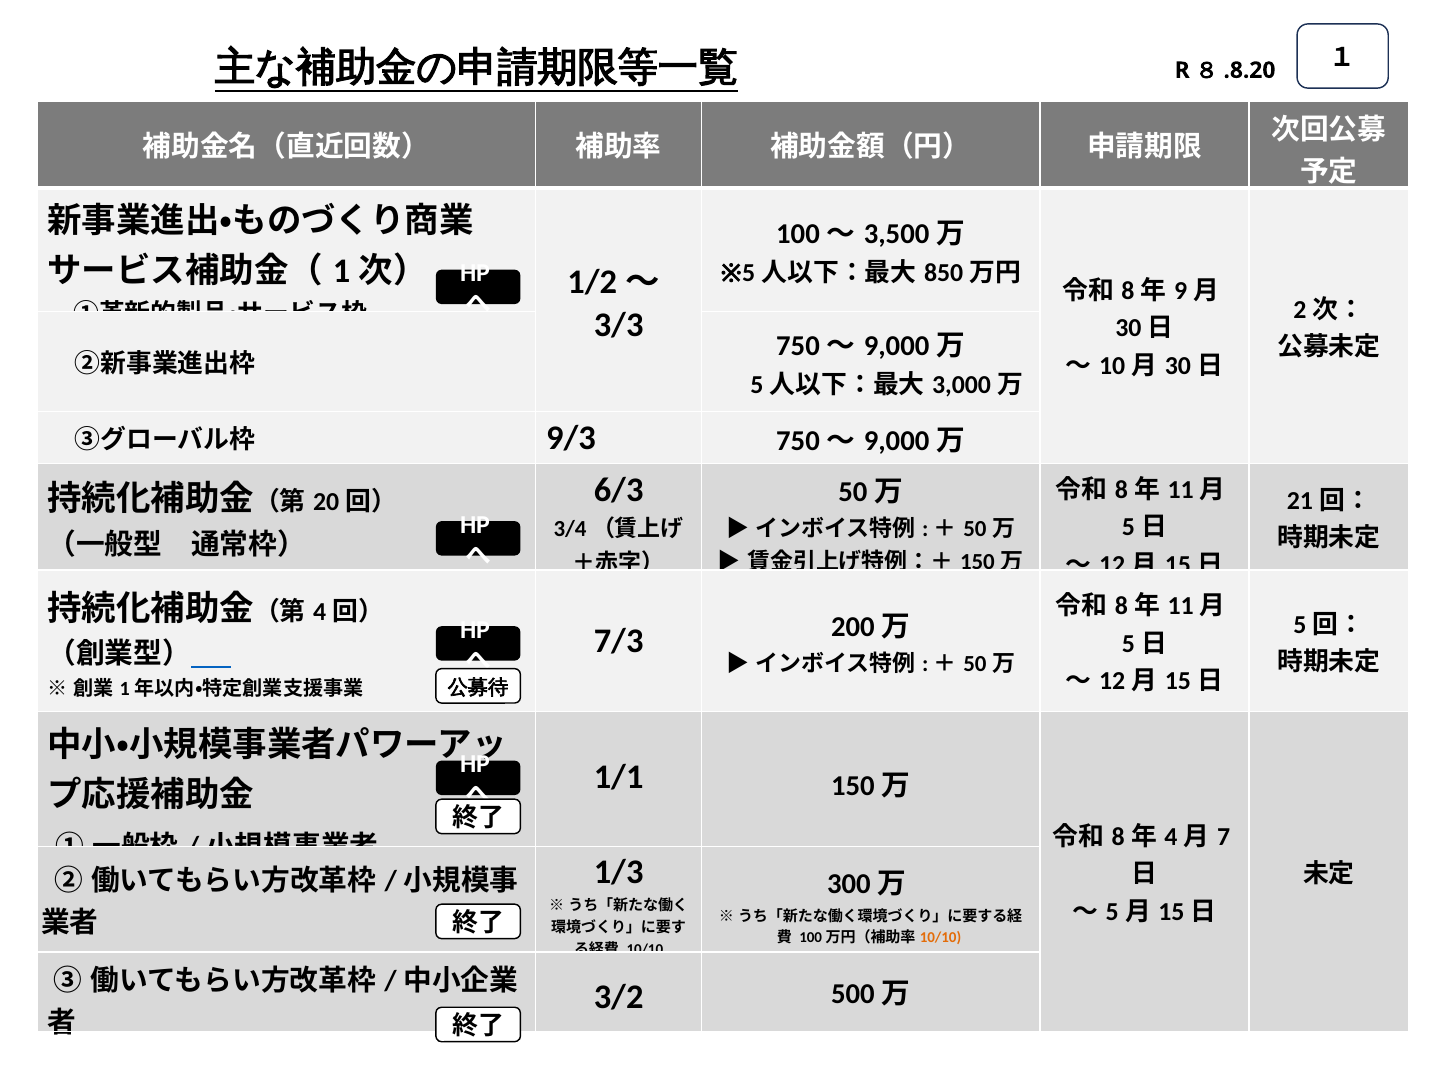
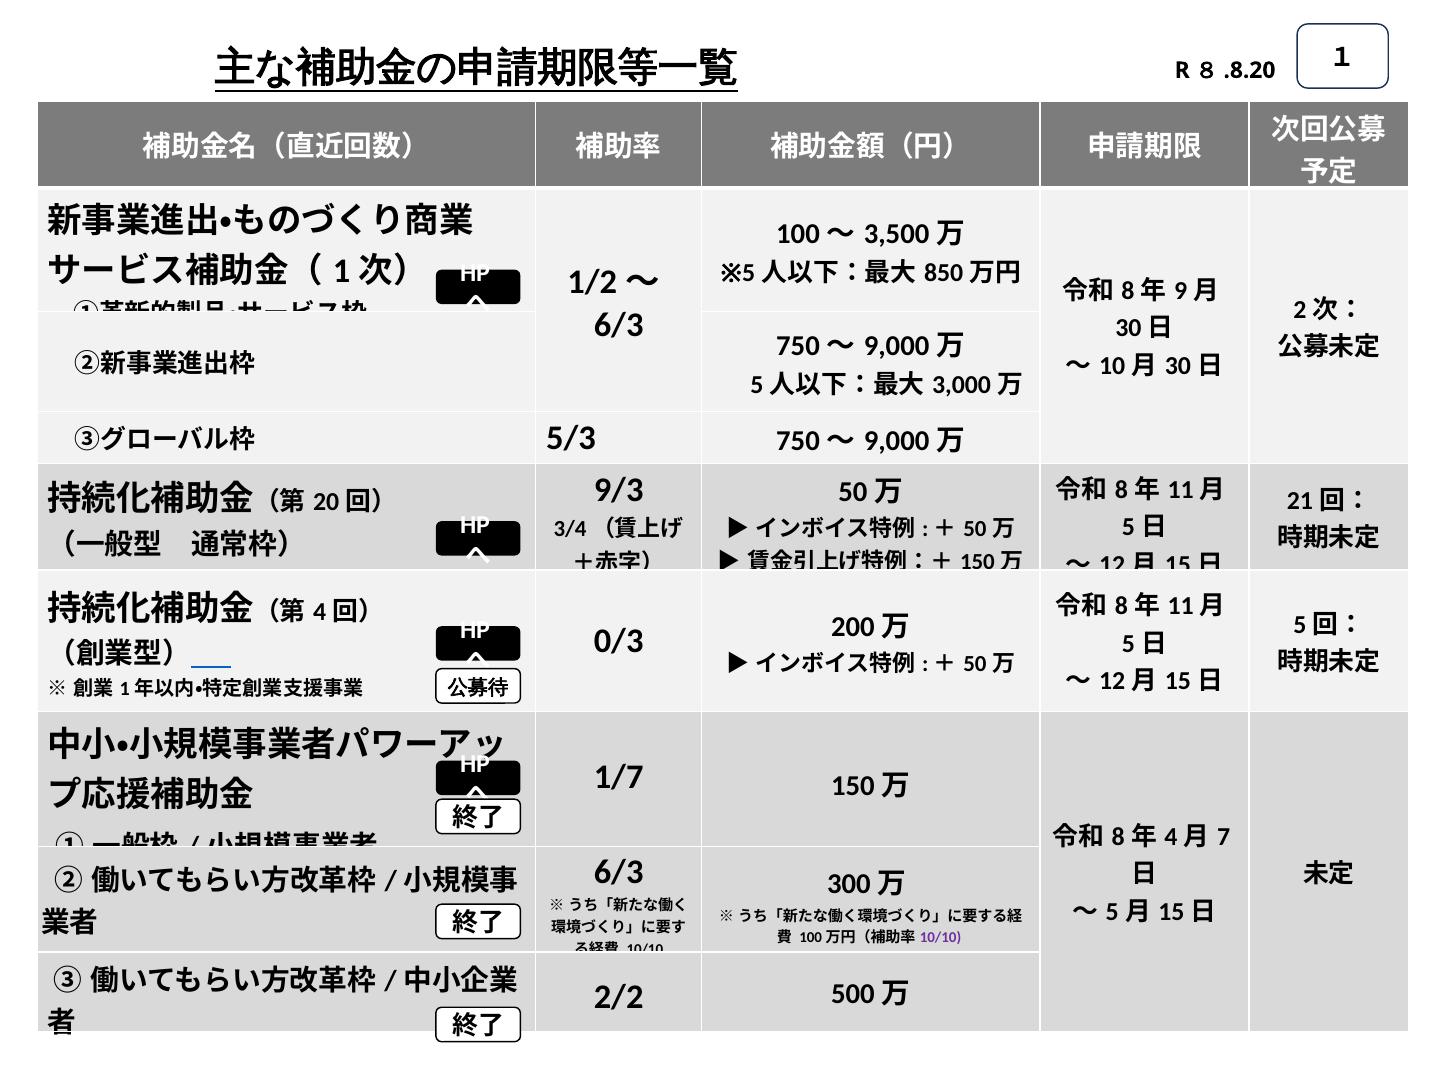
3/3 at (619, 325): 3/3 -> 6/3
9/3: 9/3 -> 5/3
6/3: 6/3 -> 9/3
7/3: 7/3 -> 0/3
1/1: 1/1 -> 1/7
1/3 at (619, 872): 1/3 -> 6/3
10/10 at (941, 937) colour: orange -> purple
3/2: 3/2 -> 2/2
